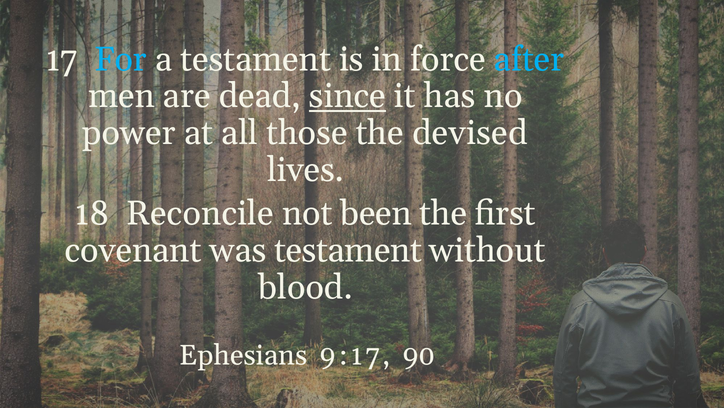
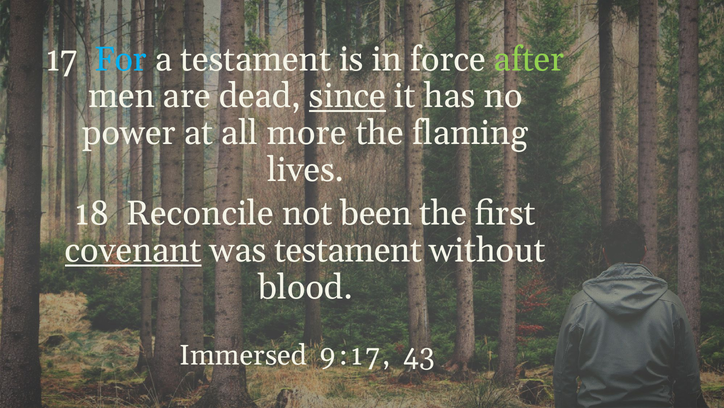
after colour: light blue -> light green
those: those -> more
devised: devised -> flaming
covenant underline: none -> present
Ephesians: Ephesians -> Immersed
90: 90 -> 43
